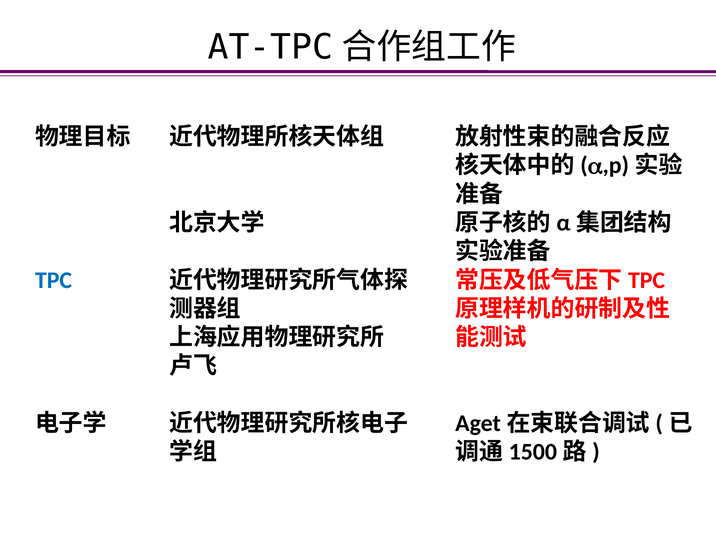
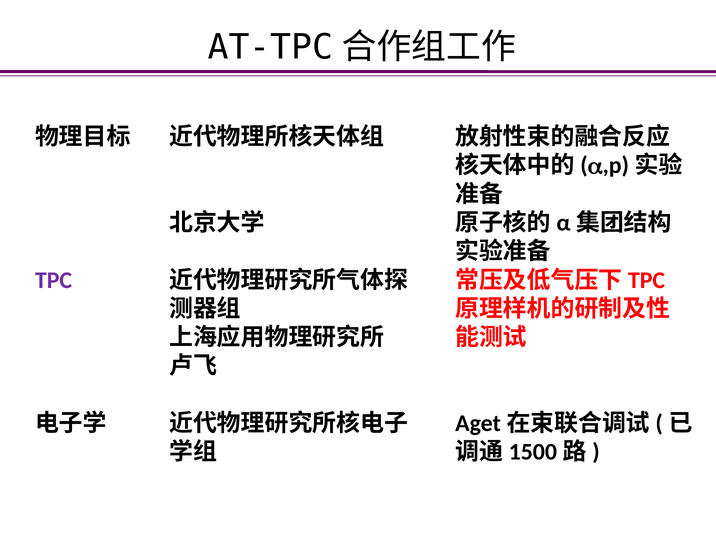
TPC colour: blue -> purple
